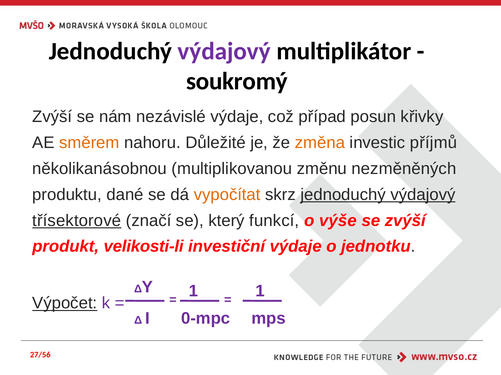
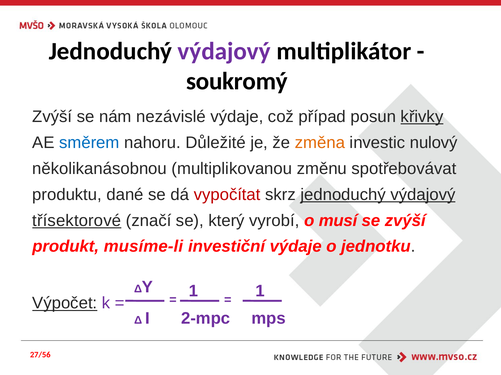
křivky underline: none -> present
směrem colour: orange -> blue
příjmů: příjmů -> nulový
nezměněných: nezměněných -> spotřebovávat
vypočítat colour: orange -> red
funkcí: funkcí -> vyrobí
výše: výše -> musí
velikosti-li: velikosti-li -> musíme-li
0-mpc: 0-mpc -> 2-mpc
